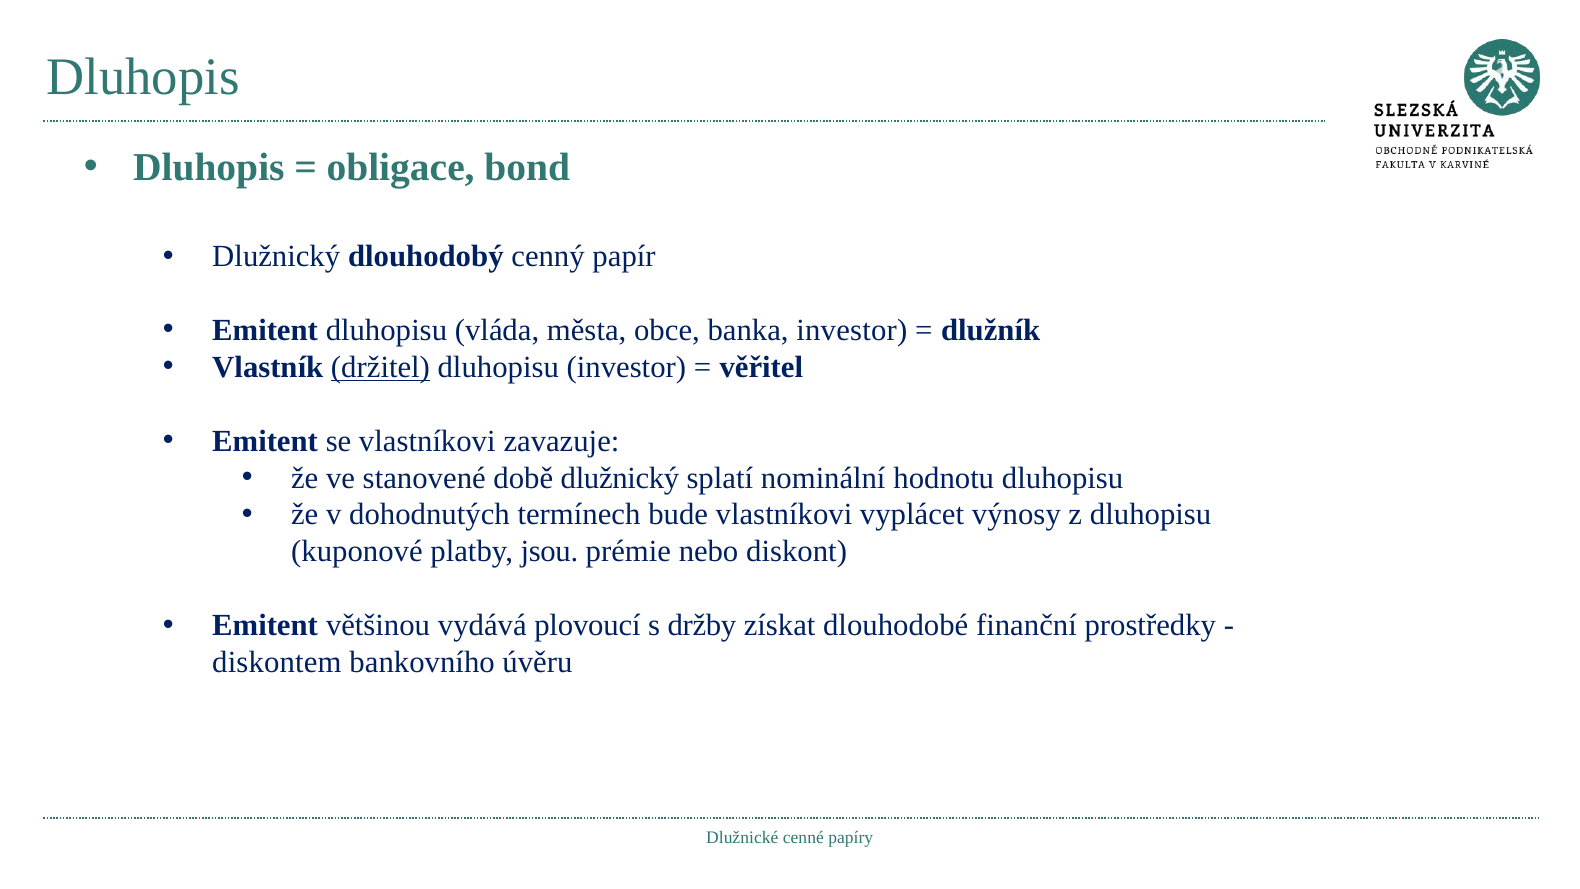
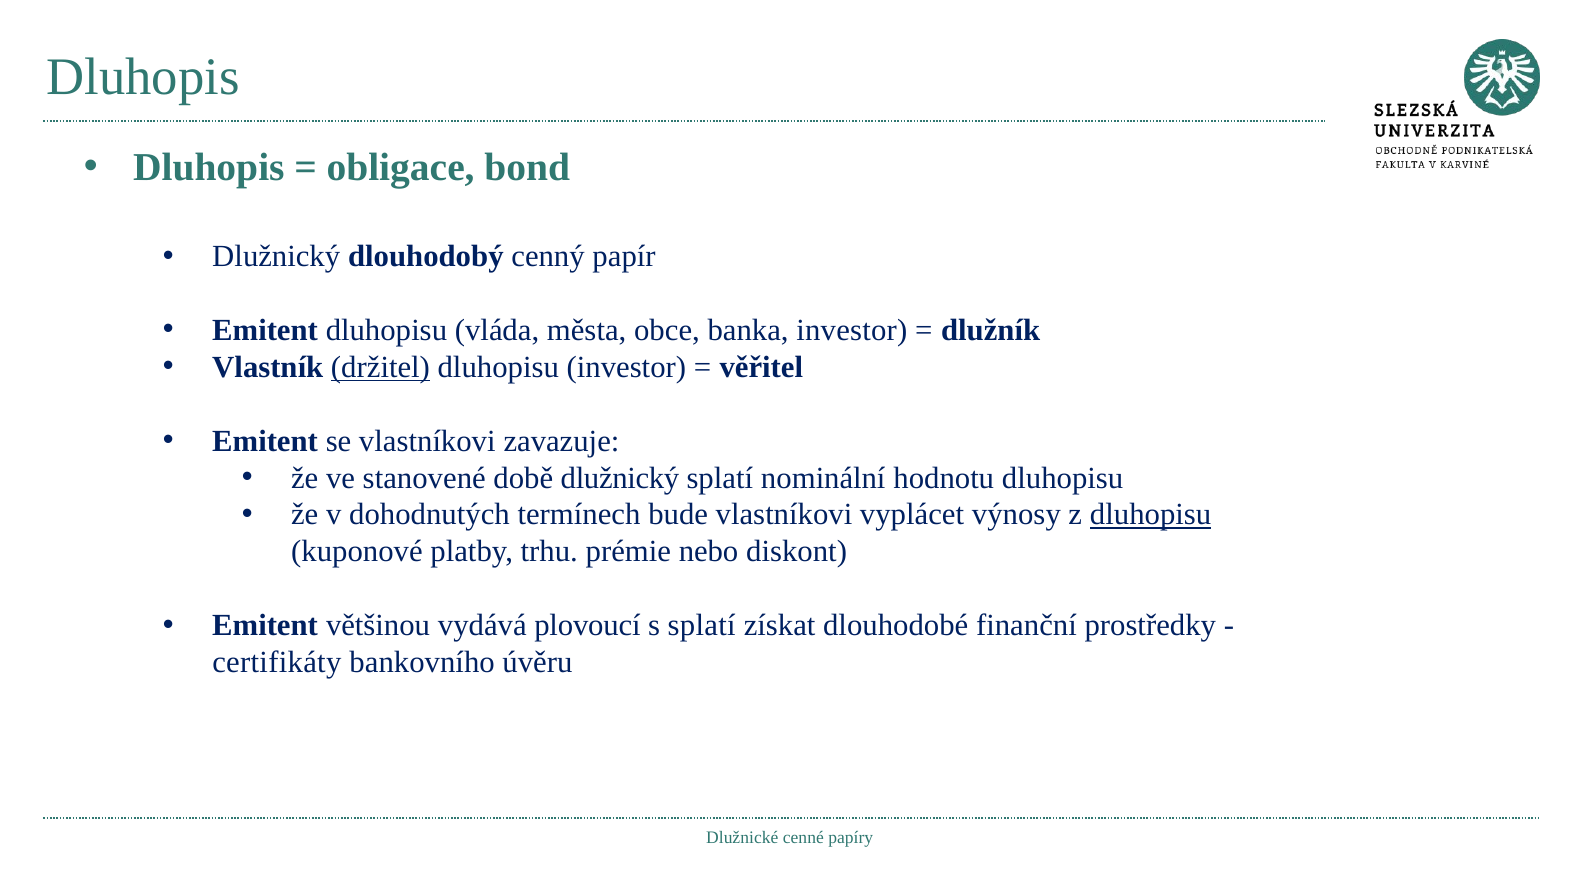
dluhopisu at (1151, 515) underline: none -> present
jsou: jsou -> trhu
s držby: držby -> splatí
diskontem: diskontem -> certifikáty
